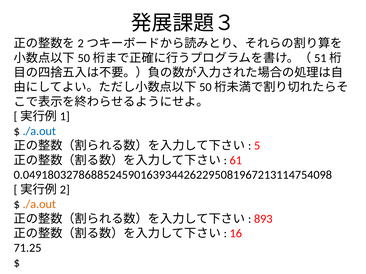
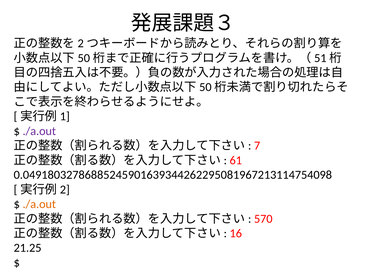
./a.out at (39, 131) colour: blue -> purple
5: 5 -> 7
893: 893 -> 570
71.25: 71.25 -> 21.25
